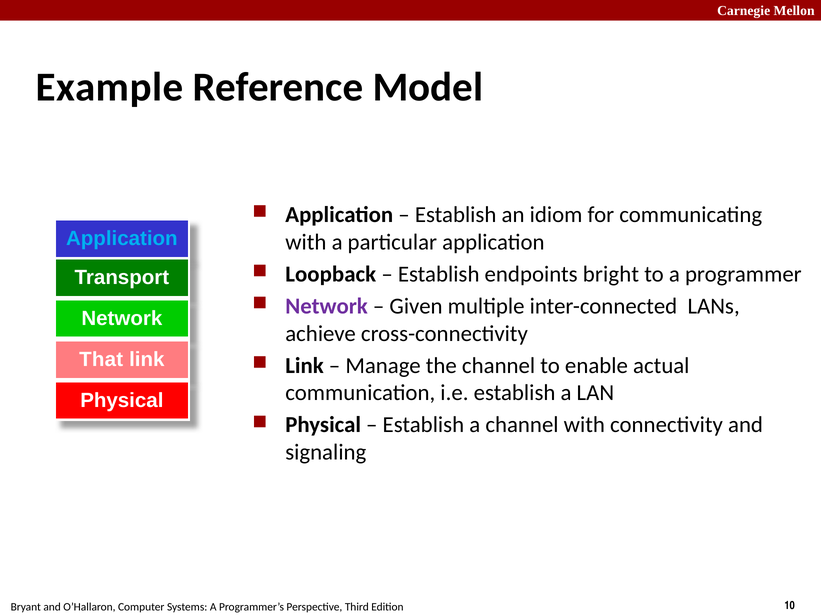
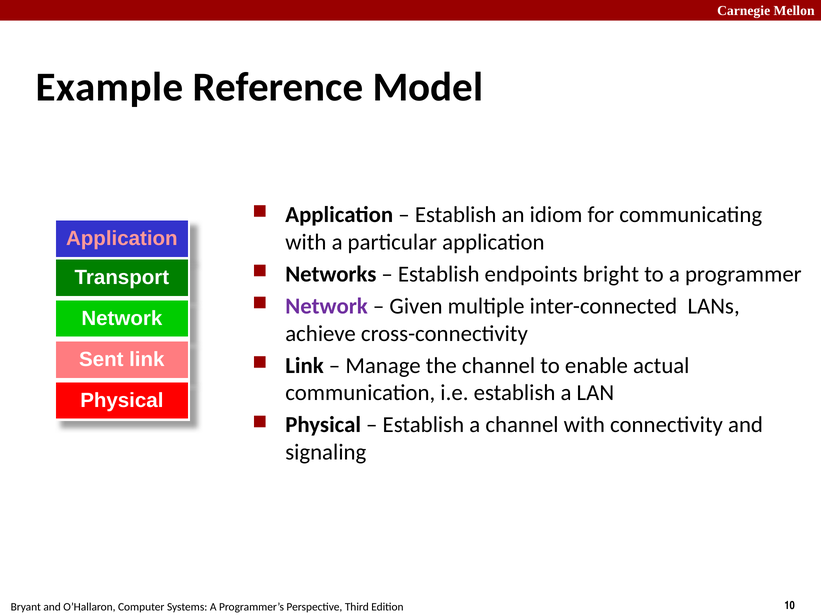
Application at (122, 239) colour: light blue -> pink
Loopback: Loopback -> Networks
That: That -> Sent
